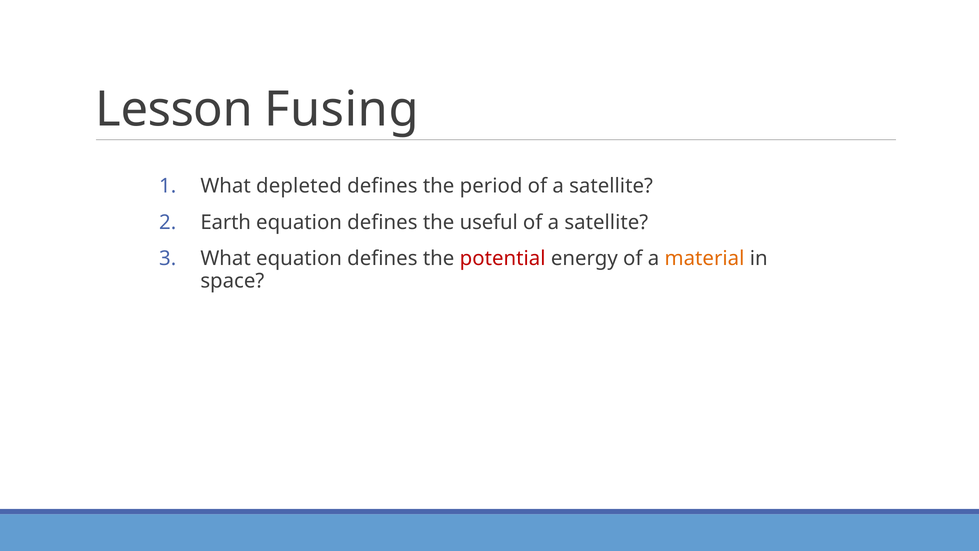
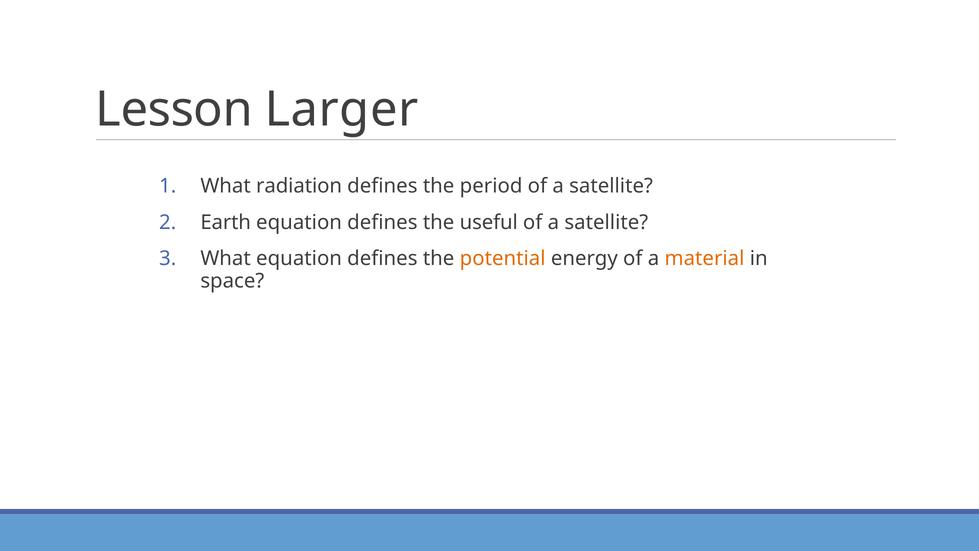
Fusing: Fusing -> Larger
depleted: depleted -> radiation
potential colour: red -> orange
